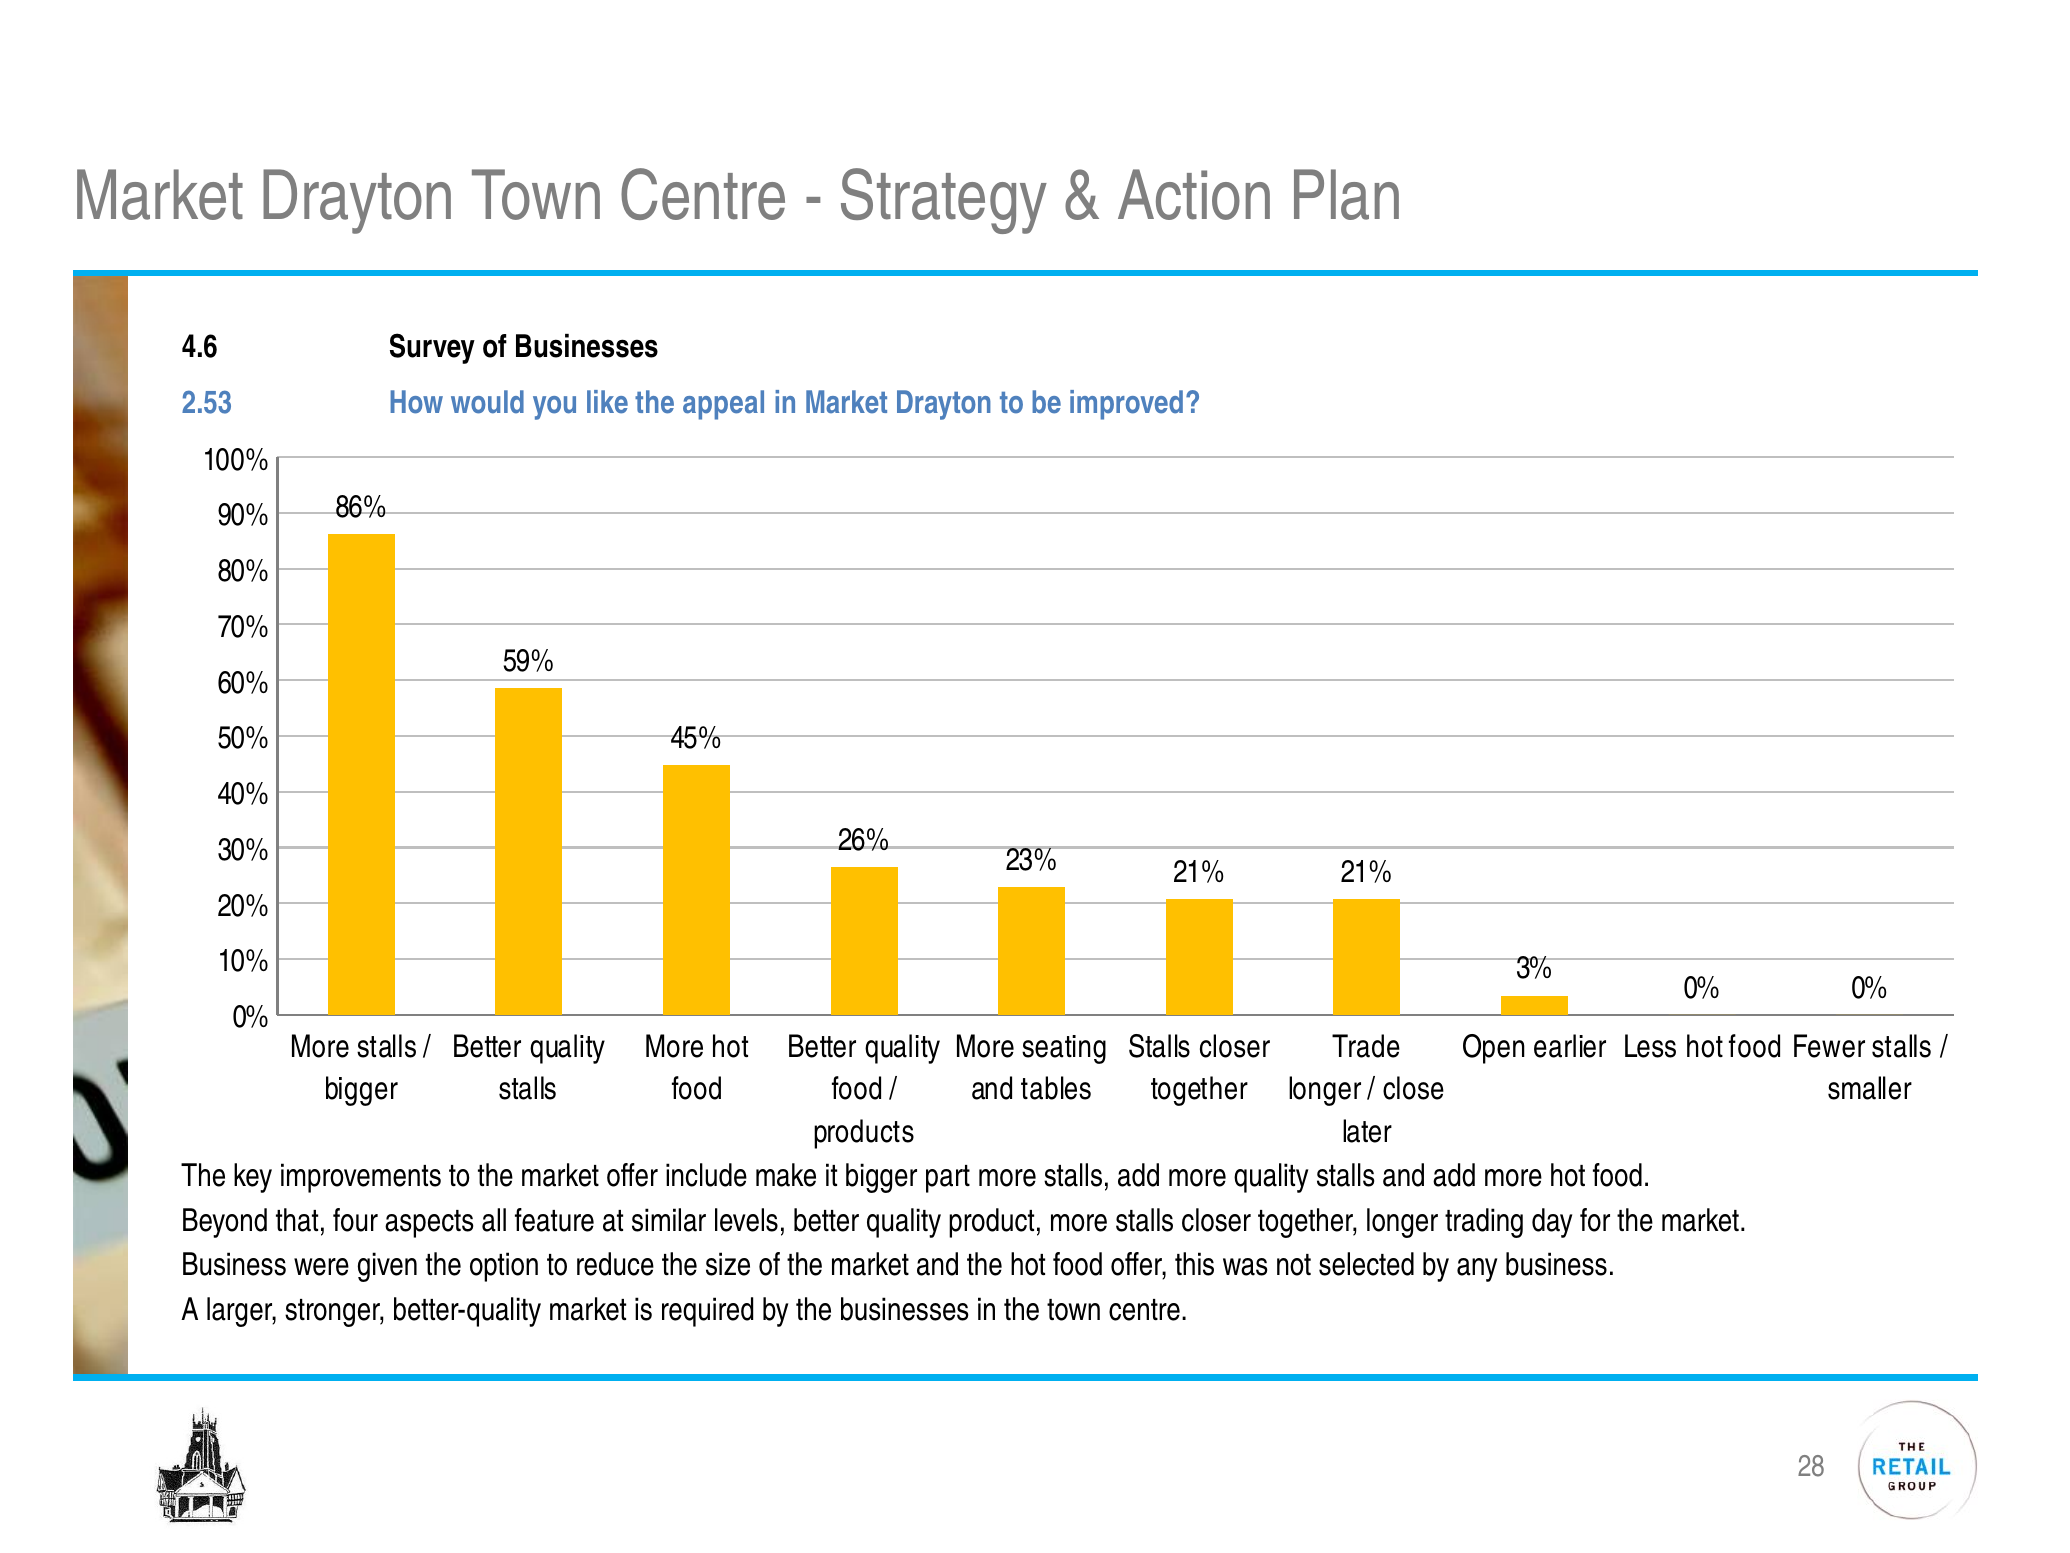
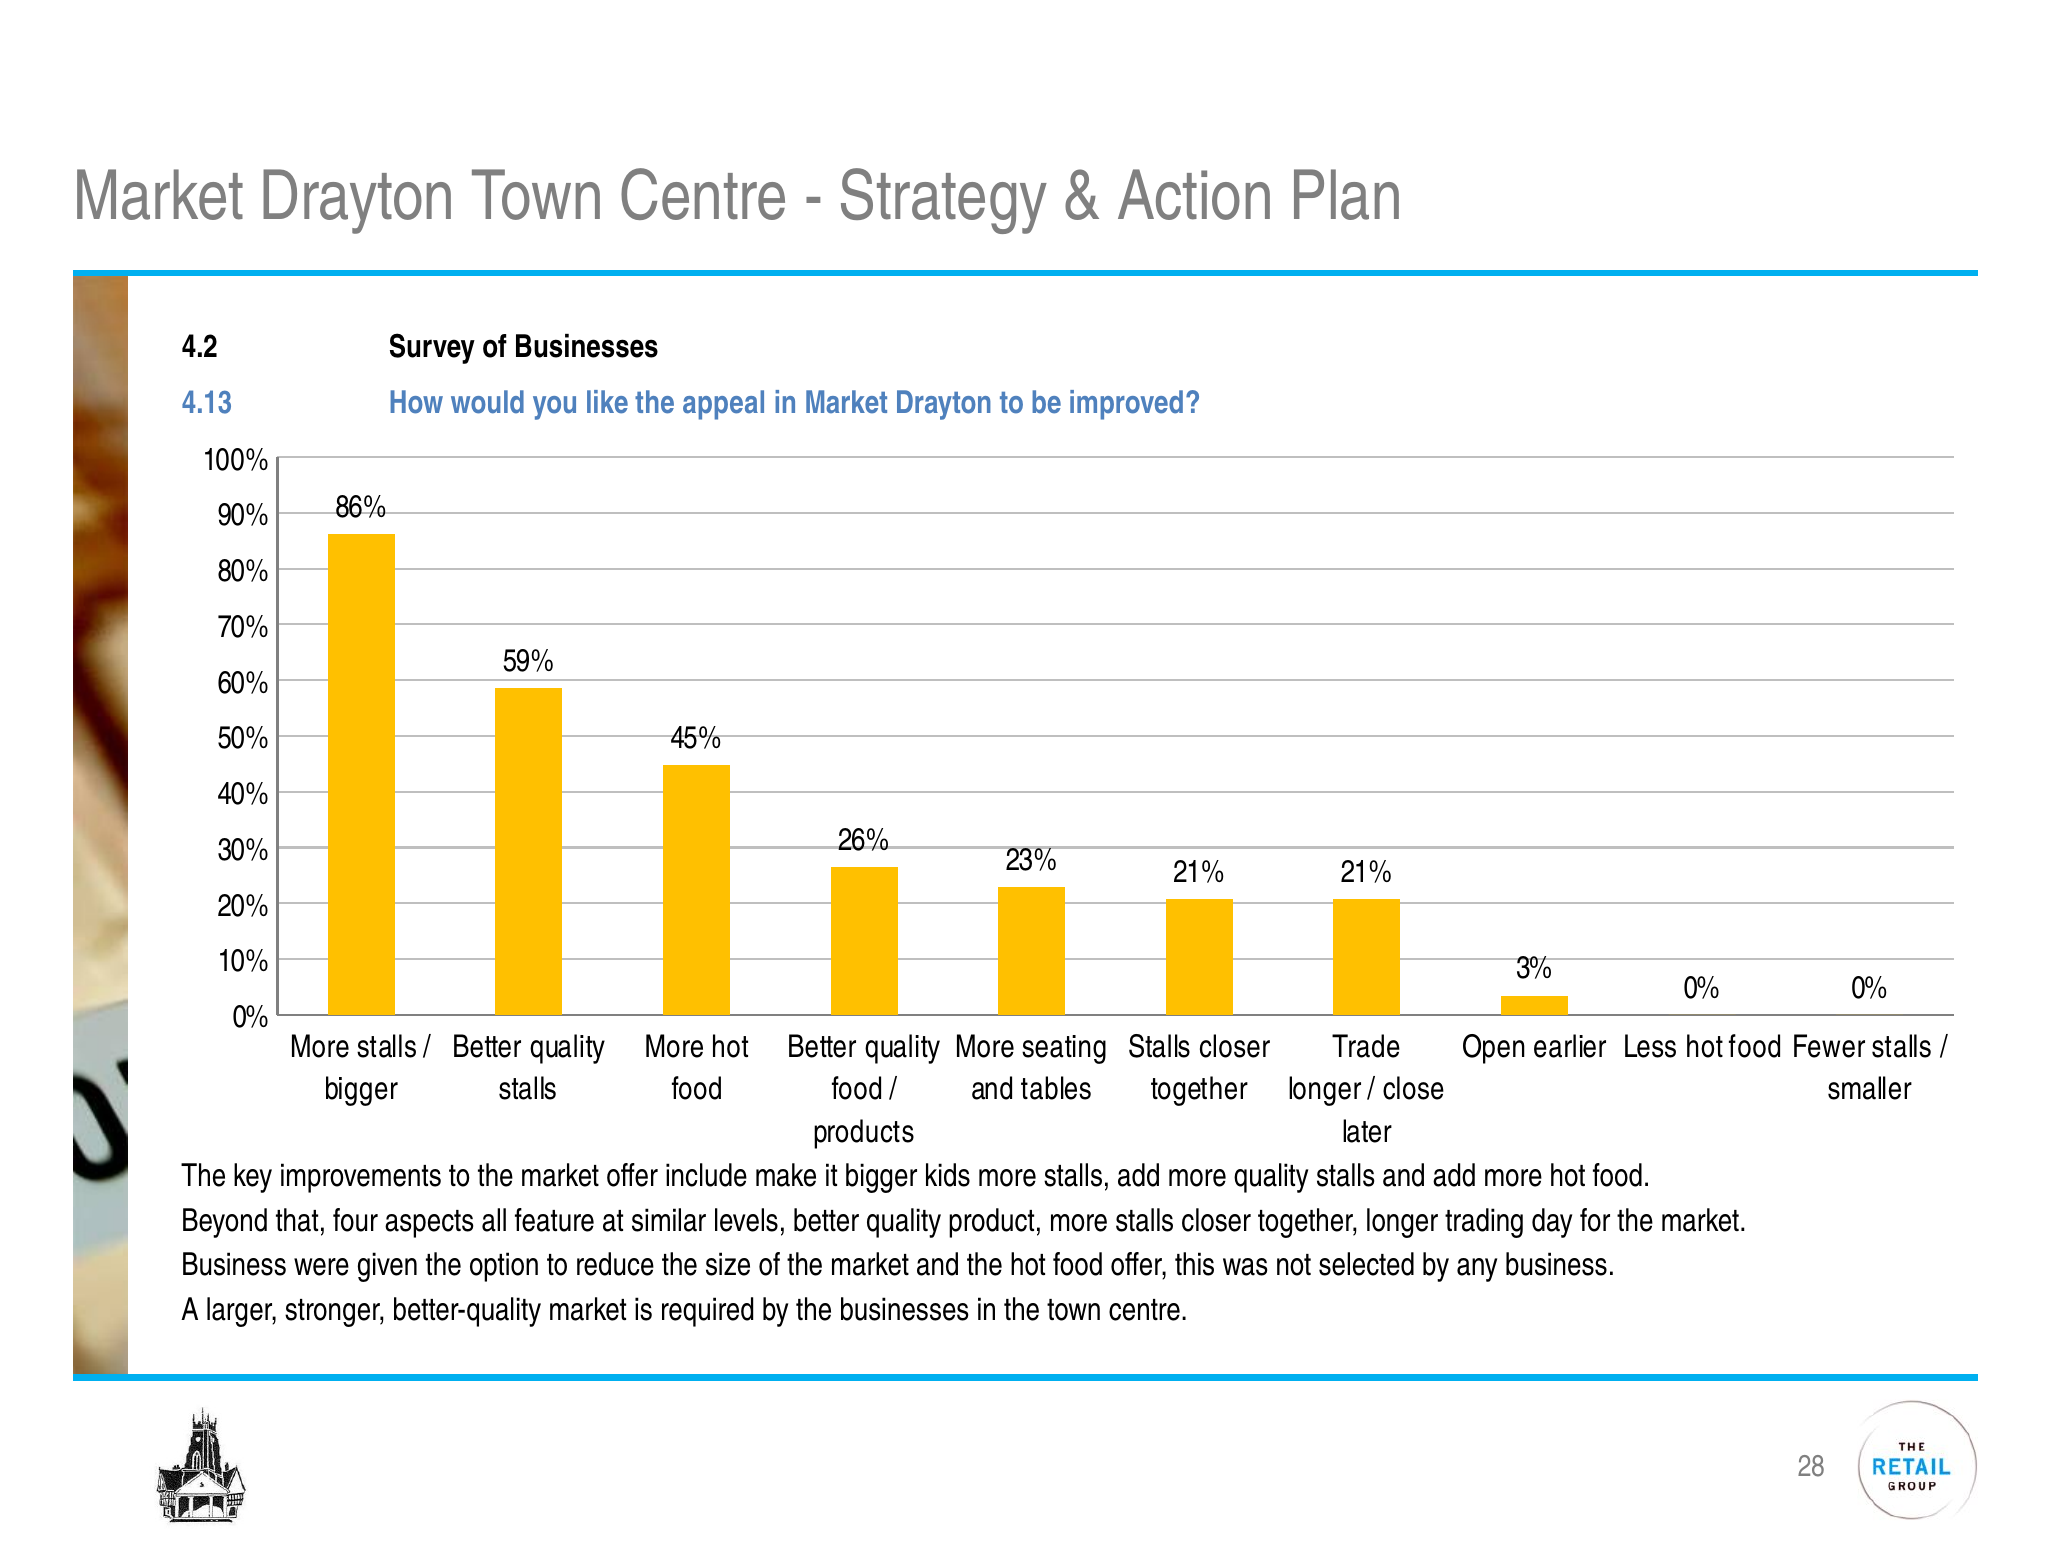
4.6: 4.6 -> 4.2
2.53: 2.53 -> 4.13
part: part -> kids
